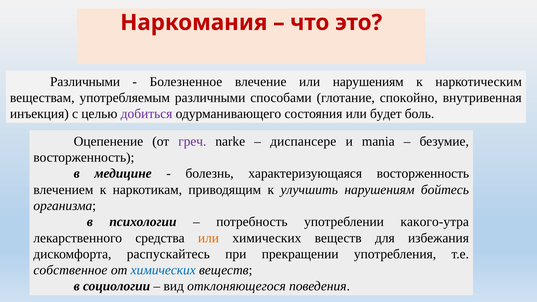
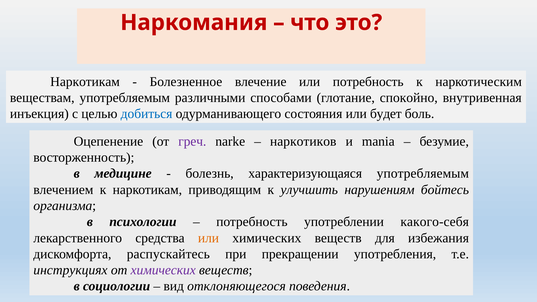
Различными at (85, 82): Различными -> Наркотикам
или нарушениям: нарушениям -> потребность
добиться colour: purple -> blue
диспансере: диспансере -> наркотиков
характеризующаяся восторженность: восторженность -> употребляемым
какого-утра: какого-утра -> какого-себя
собственное: собственное -> инструкциях
химических at (163, 270) colour: blue -> purple
